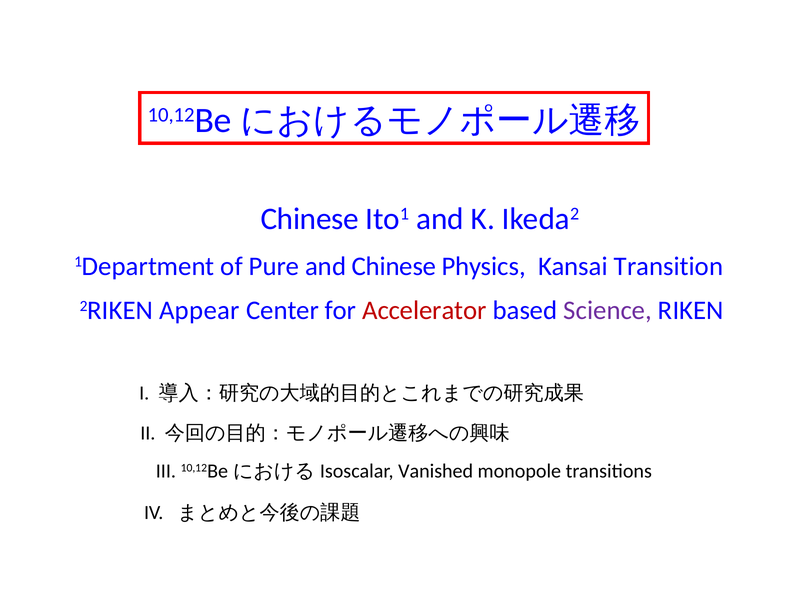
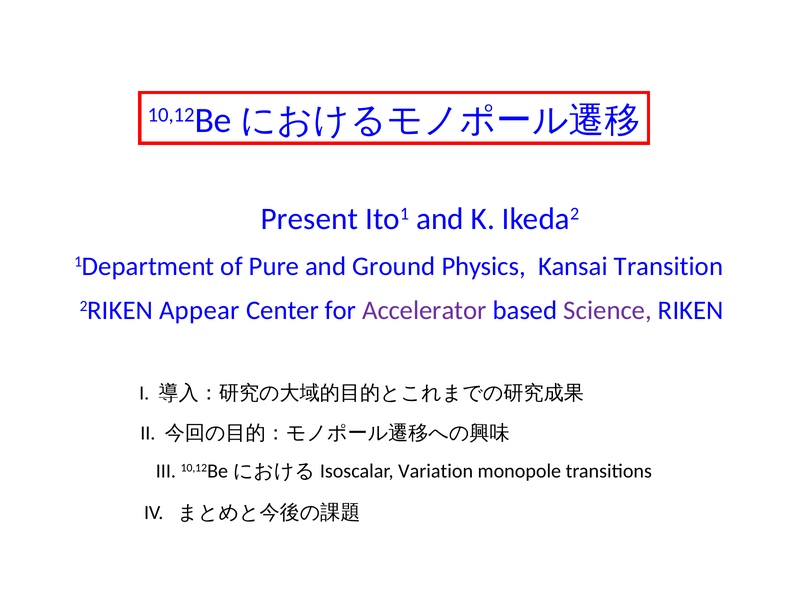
Chinese at (310, 219): Chinese -> Present
and Chinese: Chinese -> Ground
Accelerator colour: red -> purple
Vanished: Vanished -> Variation
